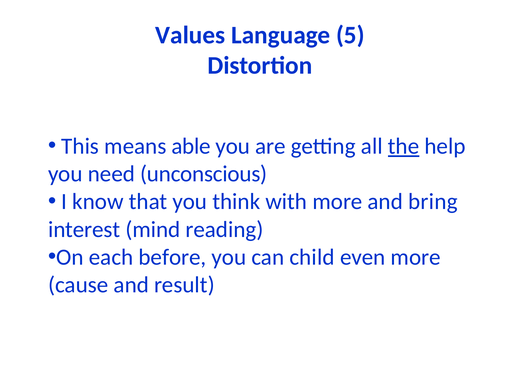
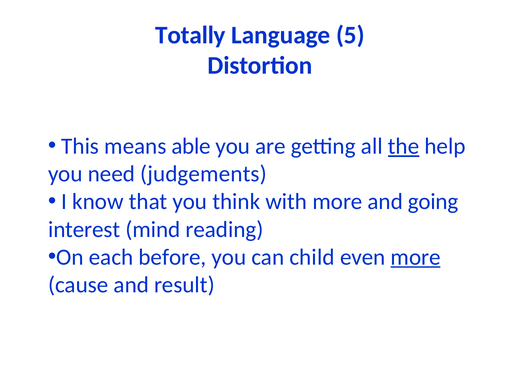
Values: Values -> Totally
unconscious: unconscious -> judgements
bring: bring -> going
more at (416, 257) underline: none -> present
